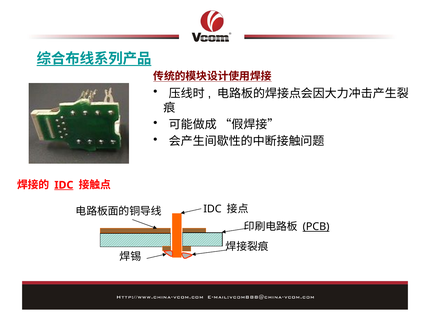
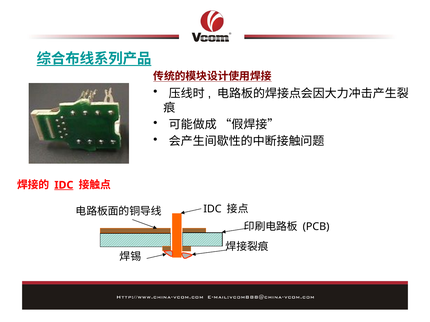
PCB underline: present -> none
